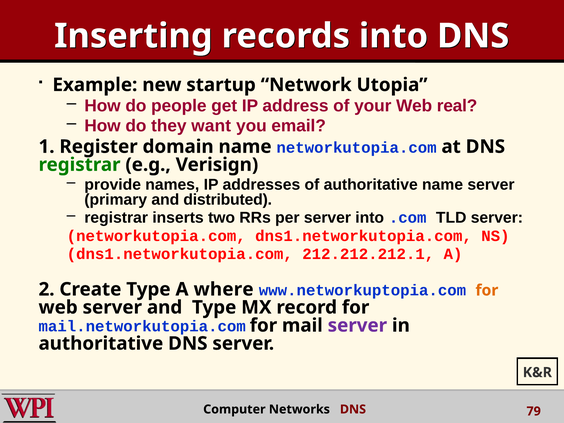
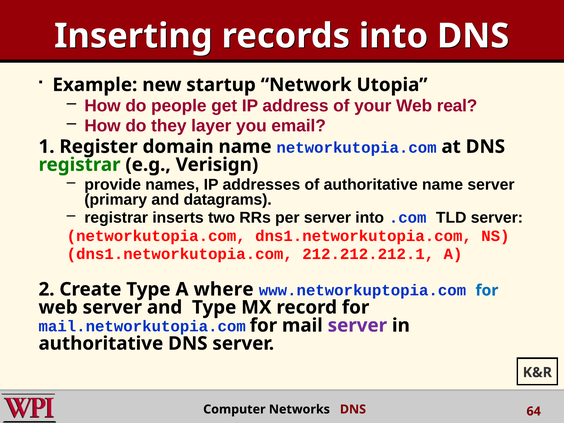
want: want -> layer
distributed: distributed -> datagrams
for at (487, 290) colour: orange -> blue
79: 79 -> 64
